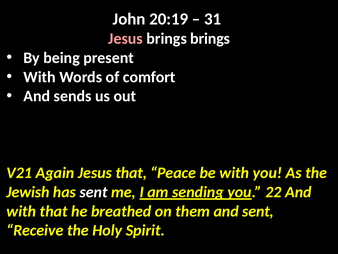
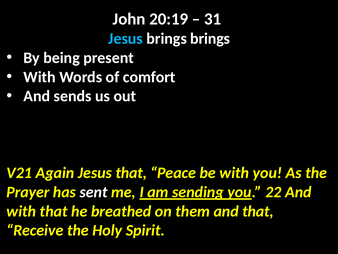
Jesus at (125, 39) colour: pink -> light blue
Jewish: Jewish -> Prayer
and sent: sent -> that
